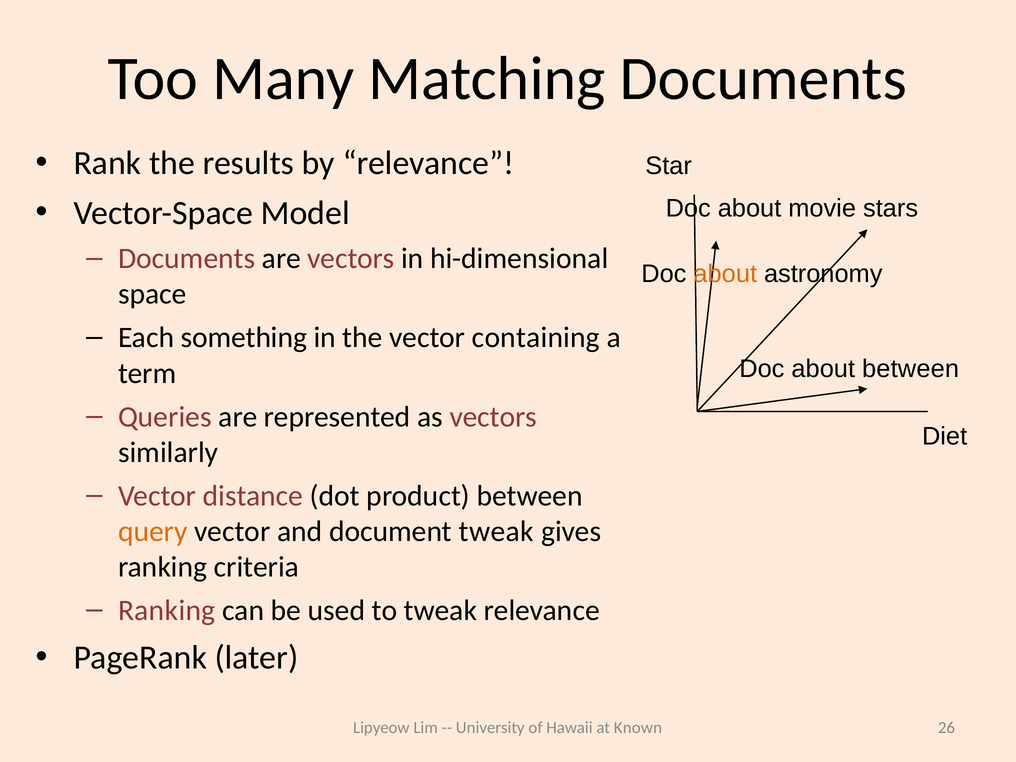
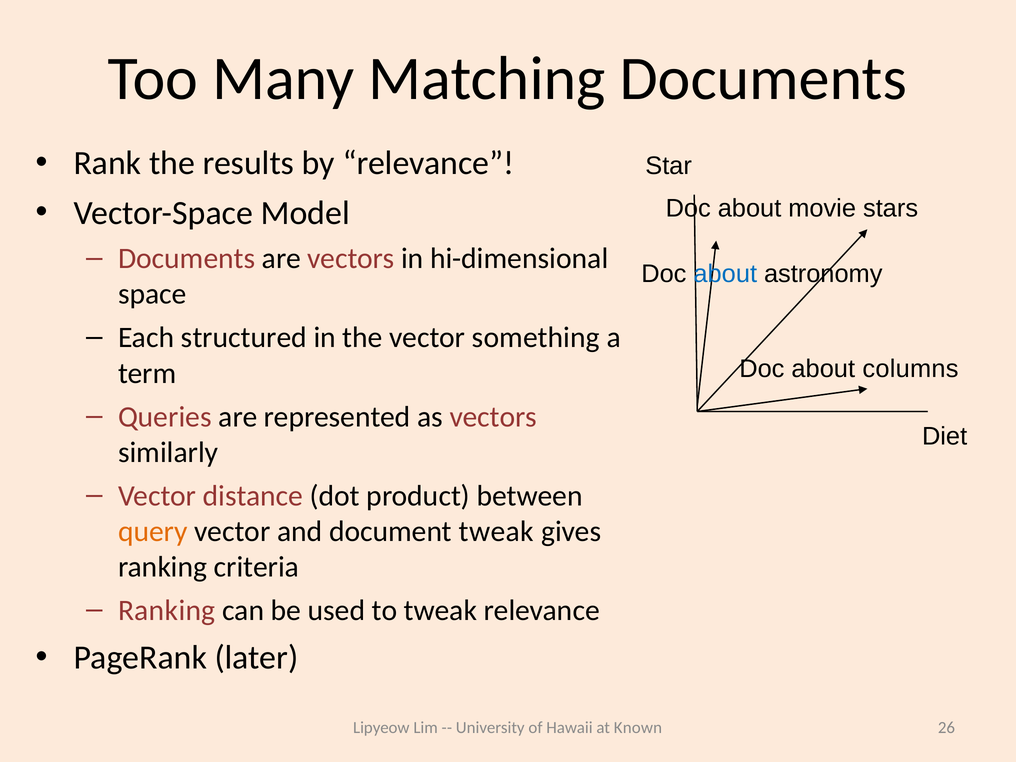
about at (725, 274) colour: orange -> blue
something: something -> structured
containing: containing -> something
about between: between -> columns
